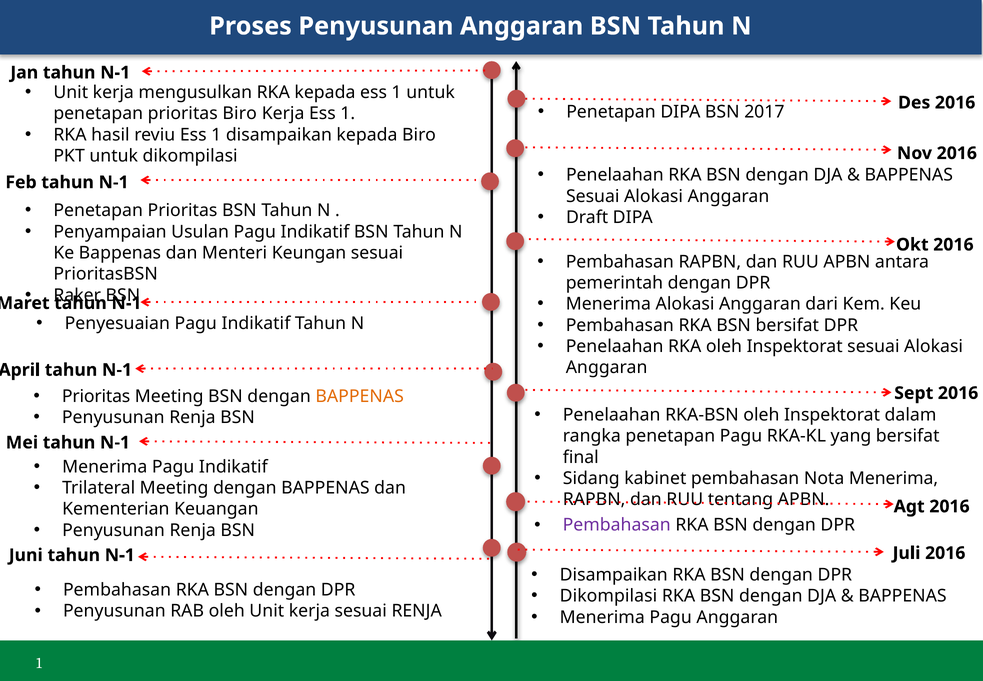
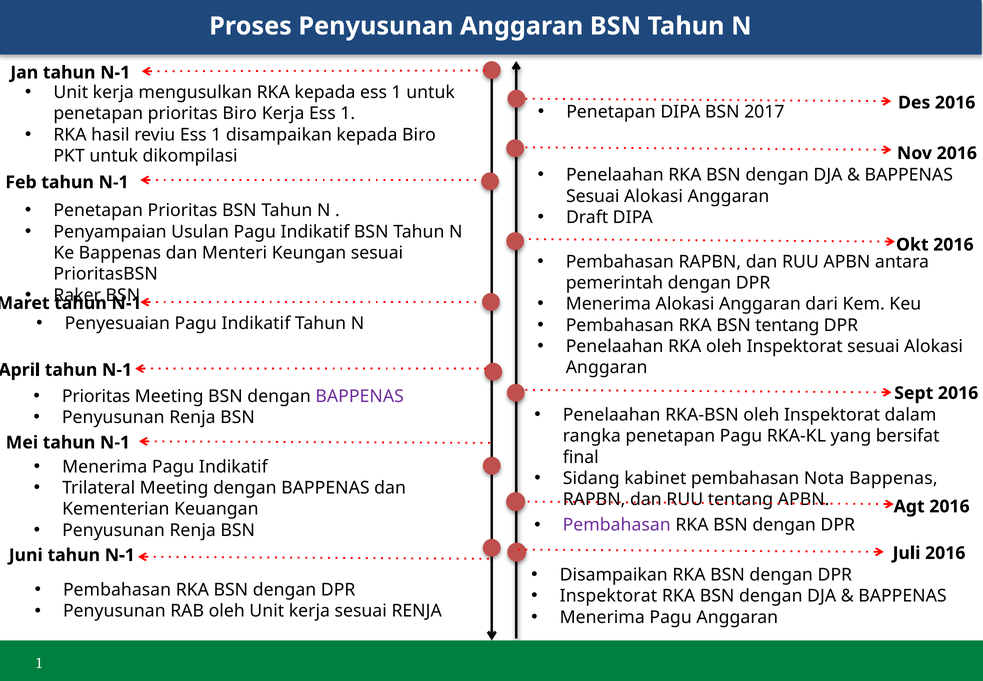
BSN bersifat: bersifat -> tentang
BAPPENAS at (360, 396) colour: orange -> purple
Nota Menerima: Menerima -> Bappenas
Dikompilasi at (608, 596): Dikompilasi -> Inspektorat
